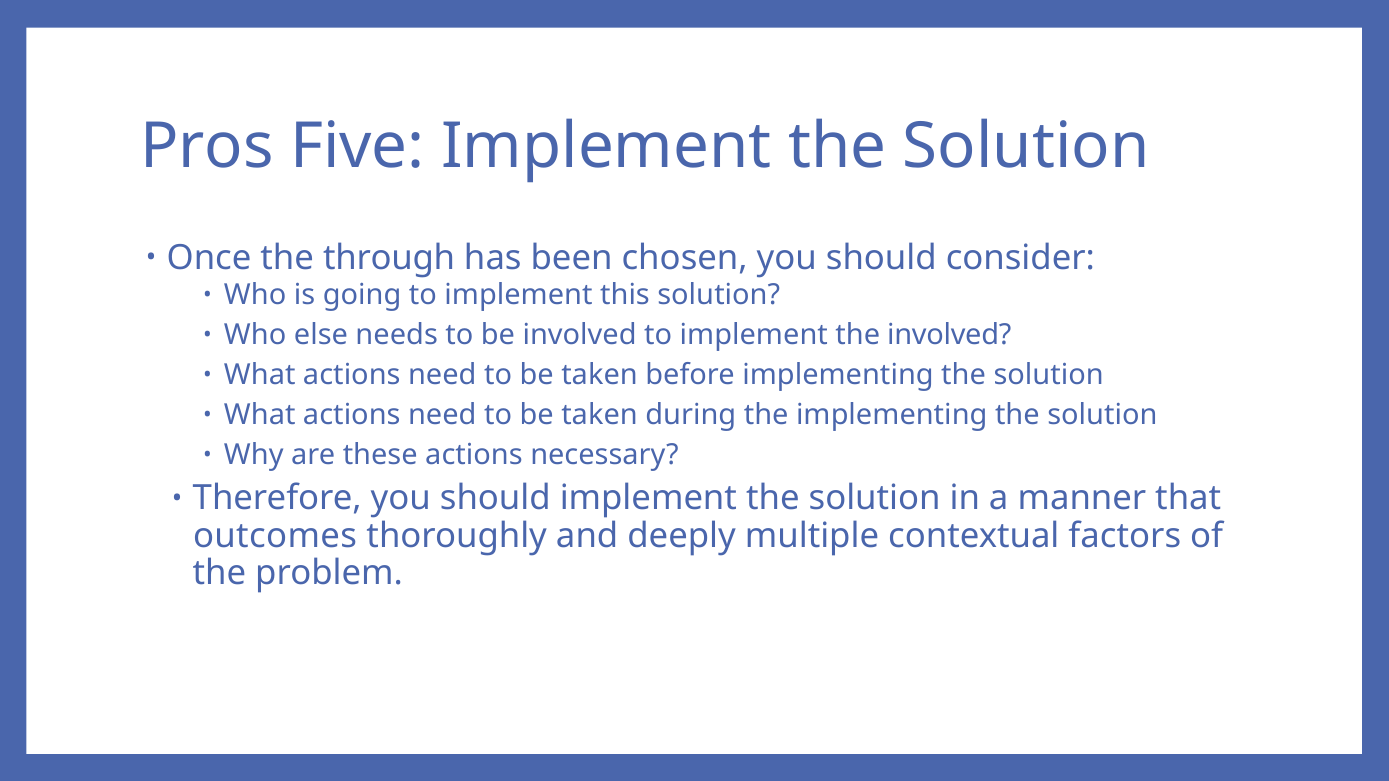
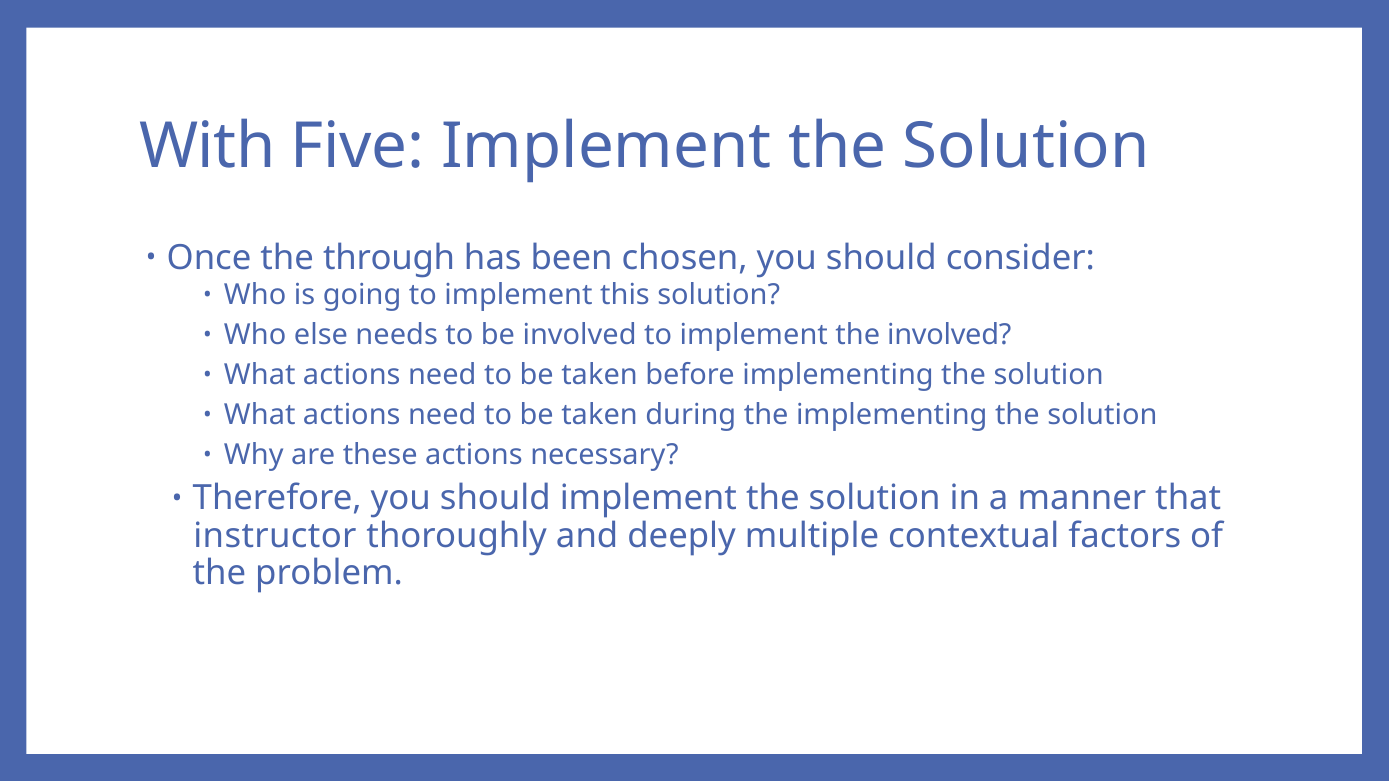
Pros: Pros -> With
outcomes: outcomes -> instructor
